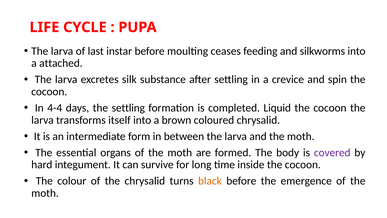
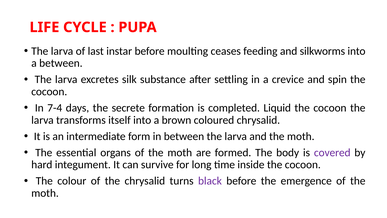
a attached: attached -> between
4-4: 4-4 -> 7-4
the settling: settling -> secrete
black colour: orange -> purple
